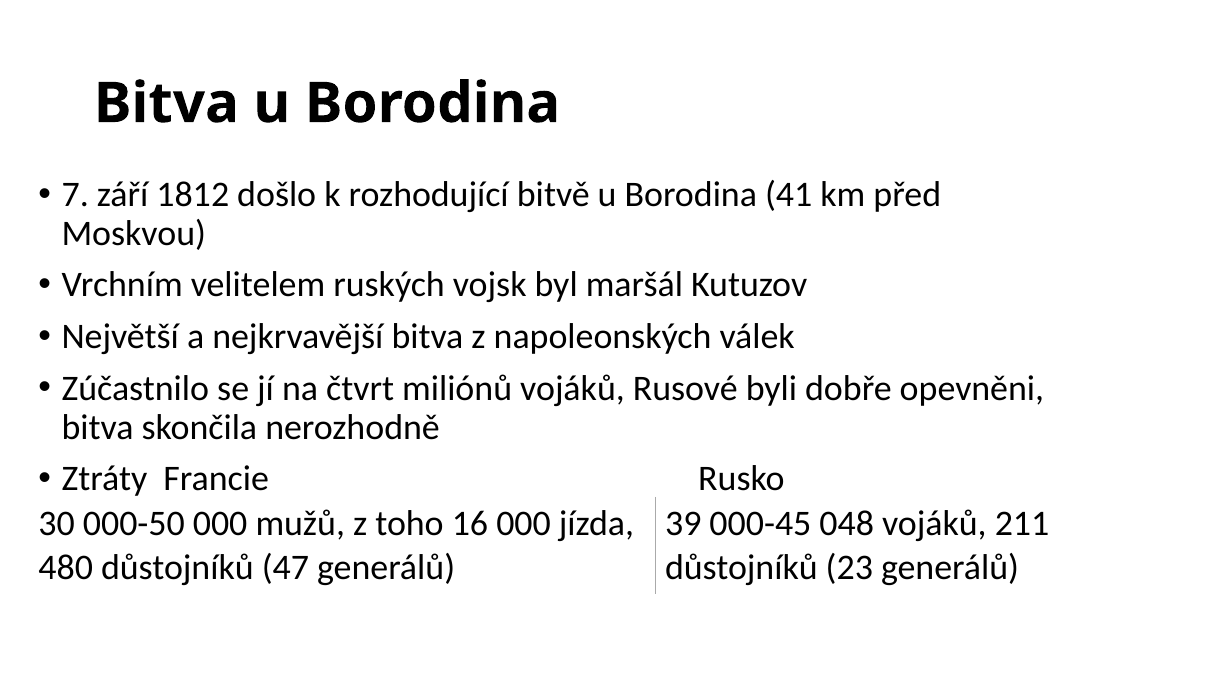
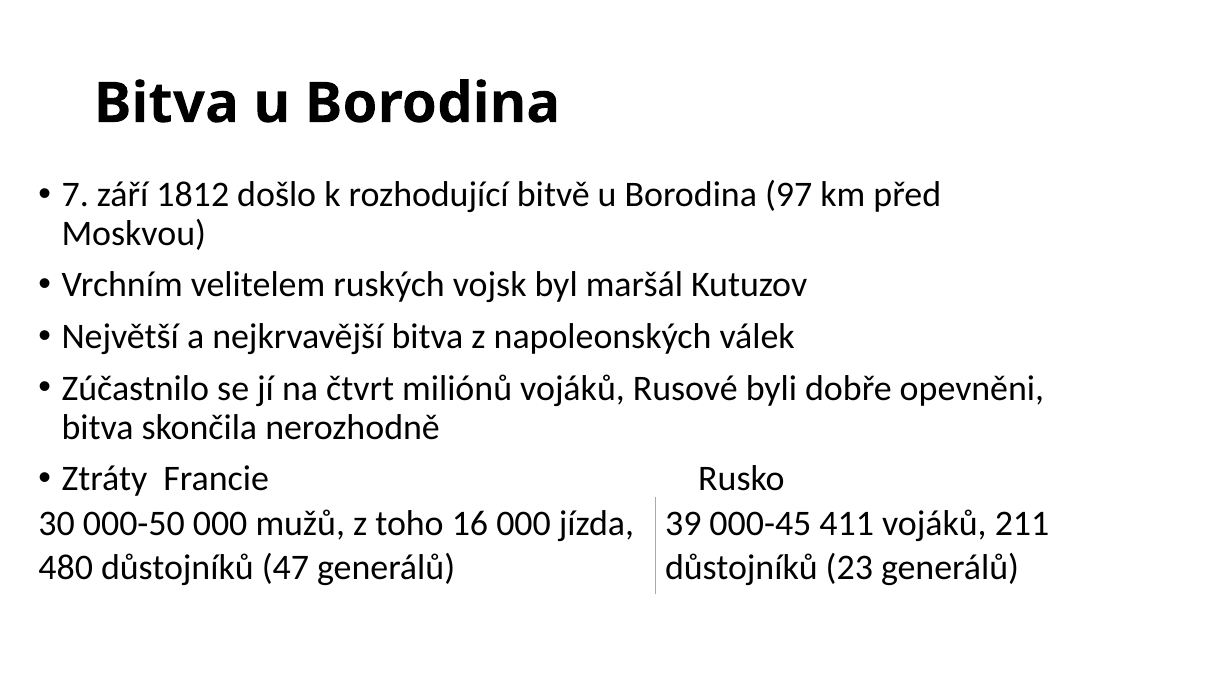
41: 41 -> 97
048: 048 -> 411
